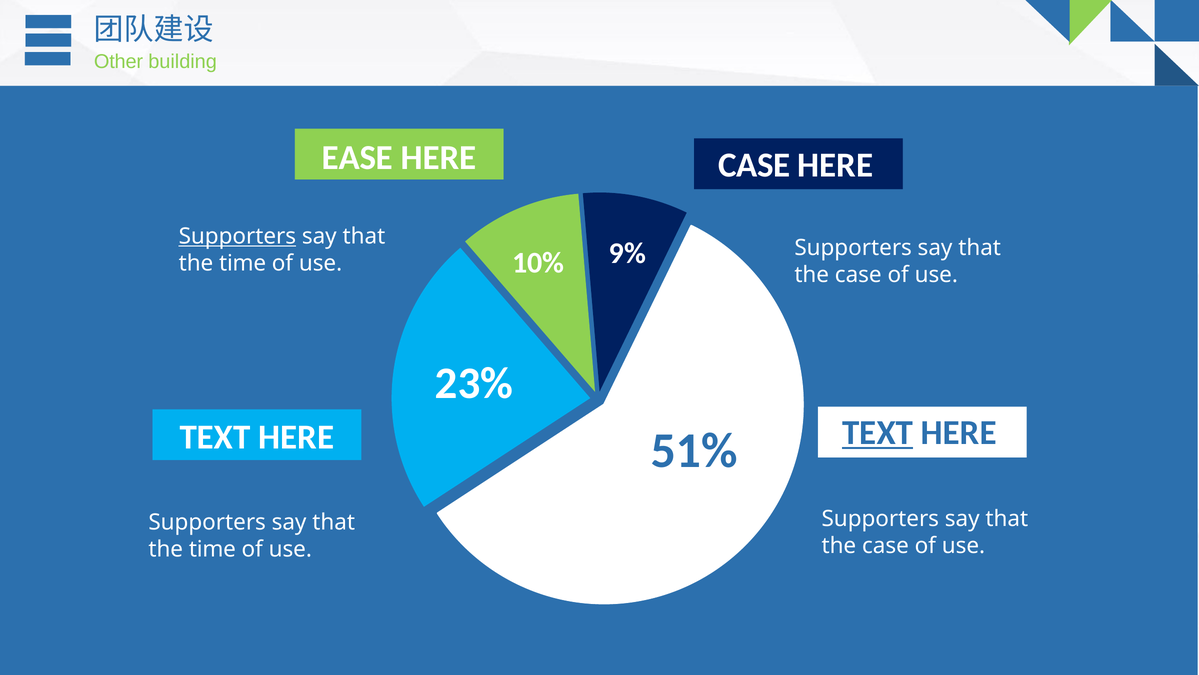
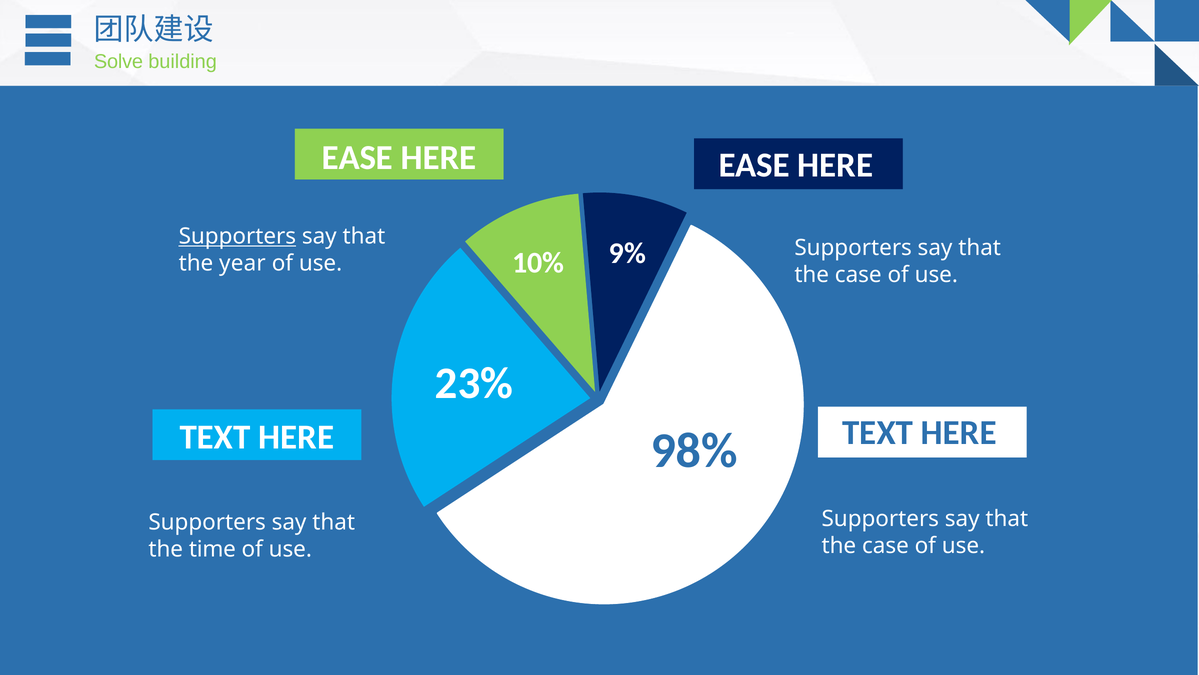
Other: Other -> Solve
CASE at (754, 165): CASE -> EASE
time at (243, 263): time -> year
TEXT at (878, 433) underline: present -> none
51%: 51% -> 98%
